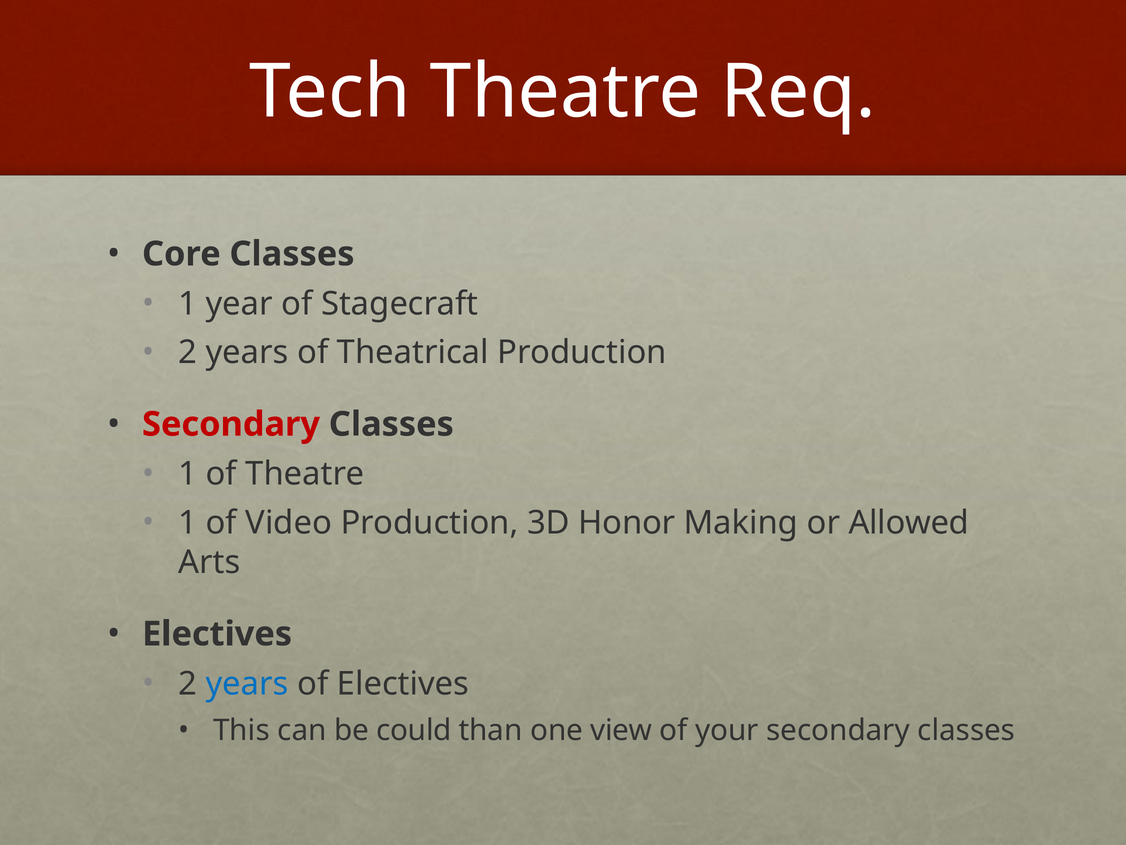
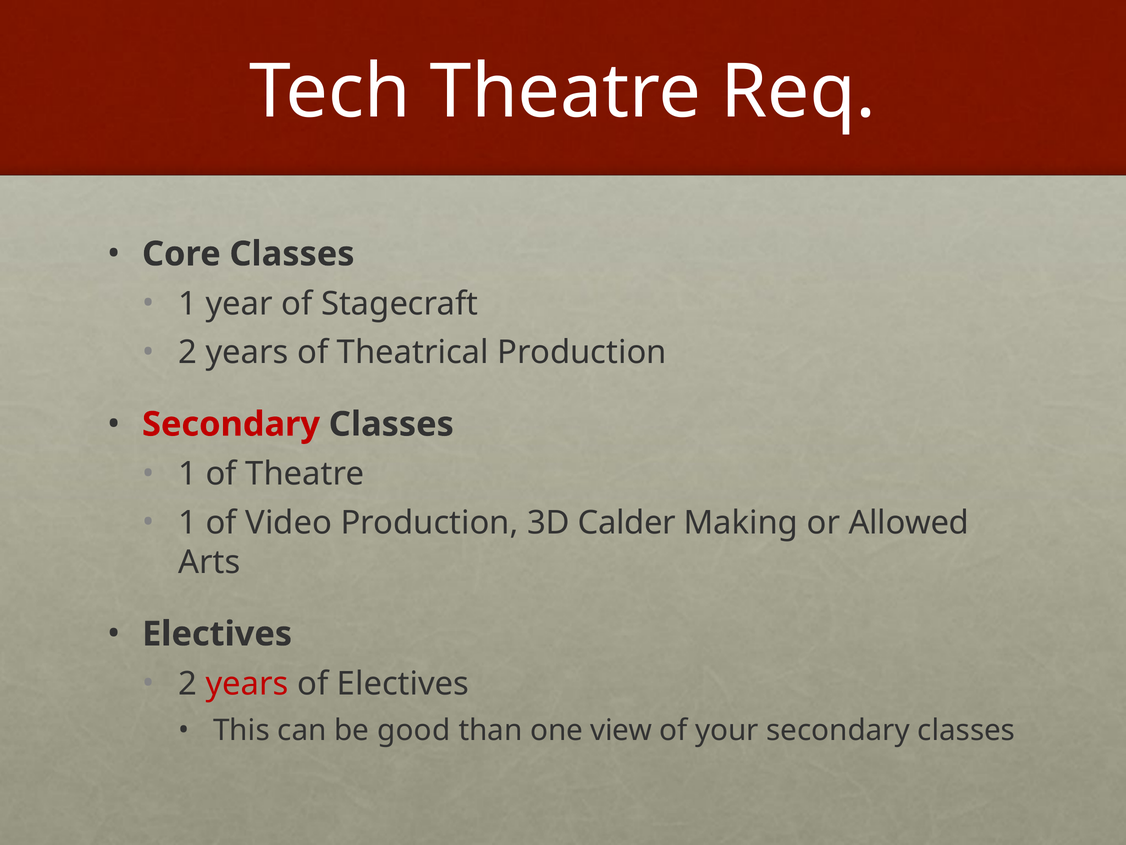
Honor: Honor -> Calder
years at (247, 683) colour: blue -> red
could: could -> good
